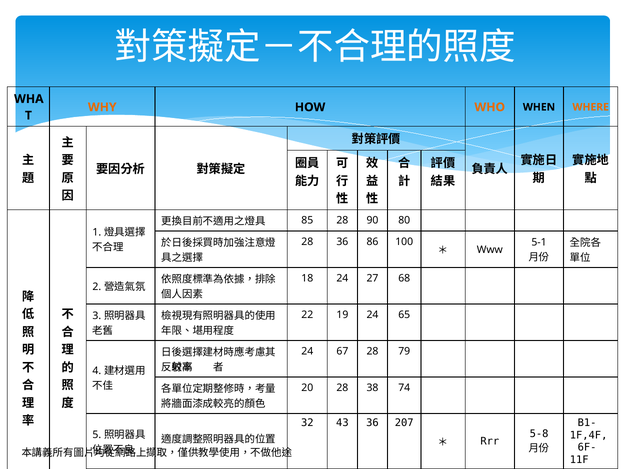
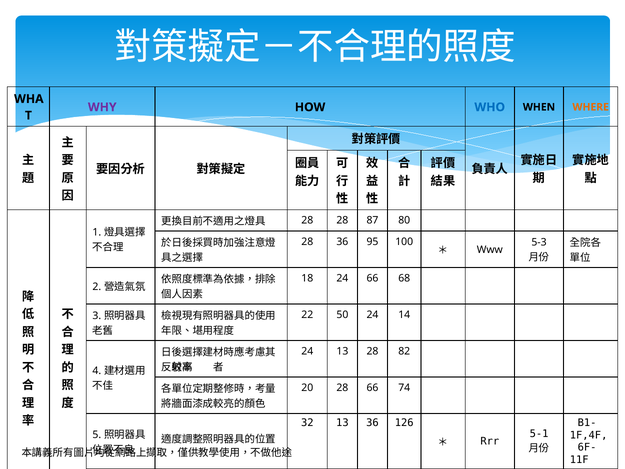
WHY colour: orange -> purple
WHO colour: orange -> blue
85 at (307, 220): 85 -> 28
90: 90 -> 87
86: 86 -> 95
5-1: 5-1 -> 5-3
24 27: 27 -> 66
19: 19 -> 50
65: 65 -> 14
24 67: 67 -> 13
79: 79 -> 82
28 38: 38 -> 66
32 43: 43 -> 13
207: 207 -> 126
5-8: 5-8 -> 5-1
